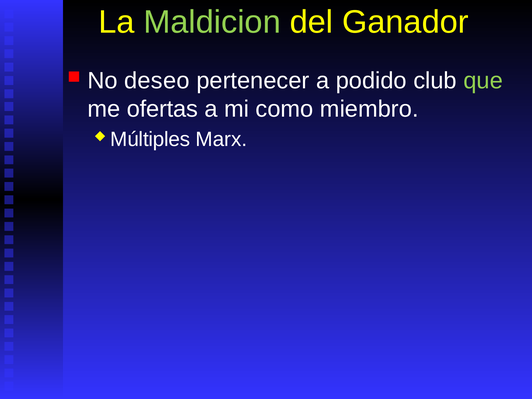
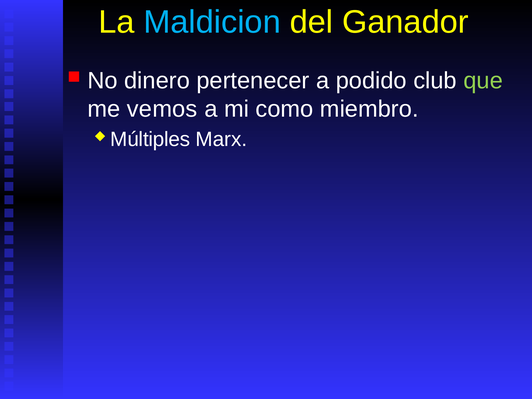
Maldicion colour: light green -> light blue
deseo: deseo -> dinero
ofertas: ofertas -> vemos
